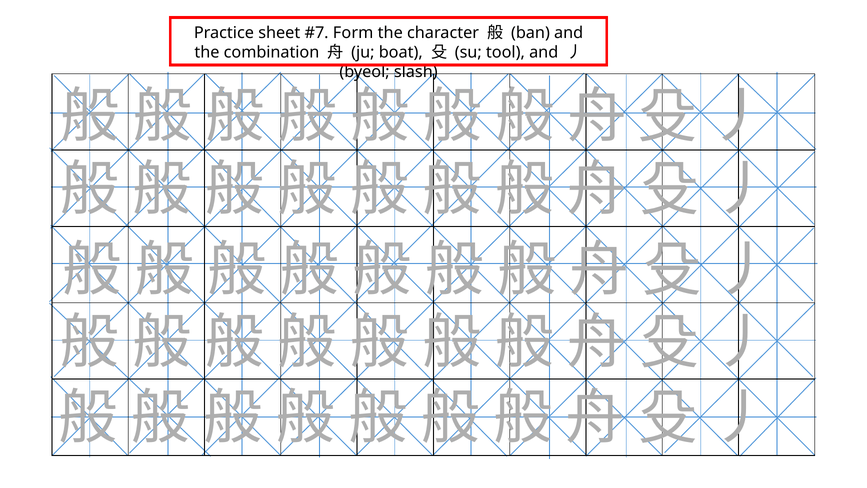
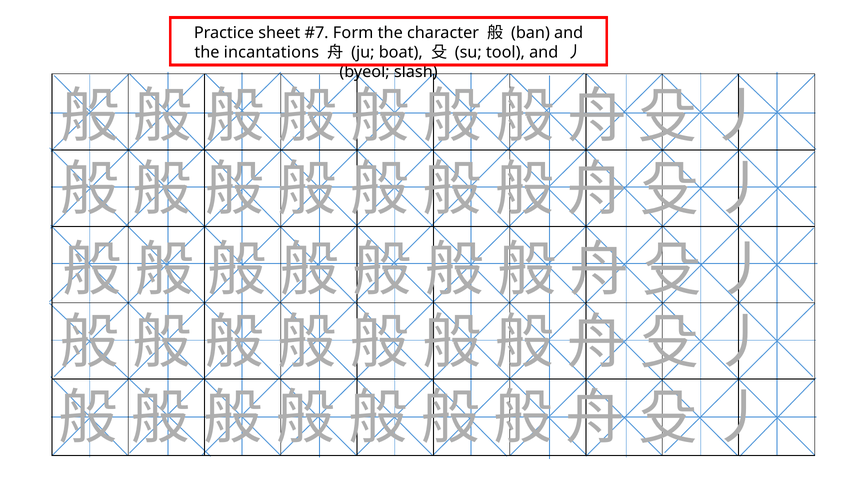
combination: combination -> incantations
